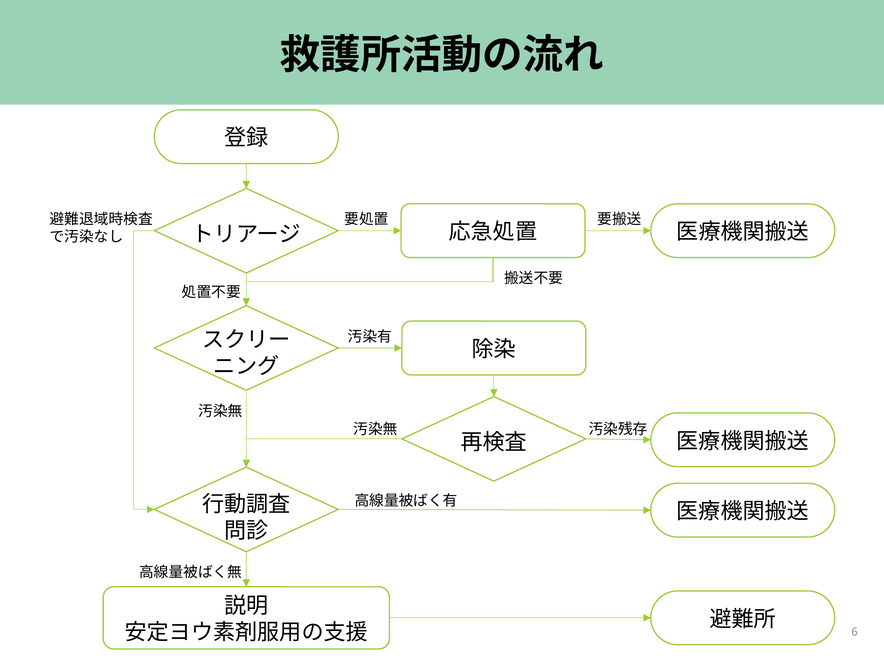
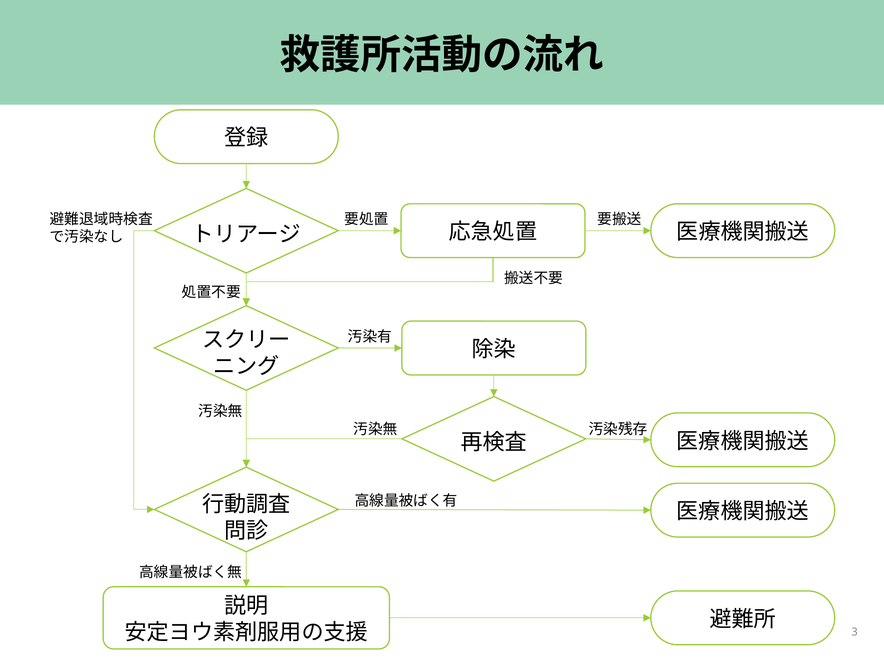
6: 6 -> 3
